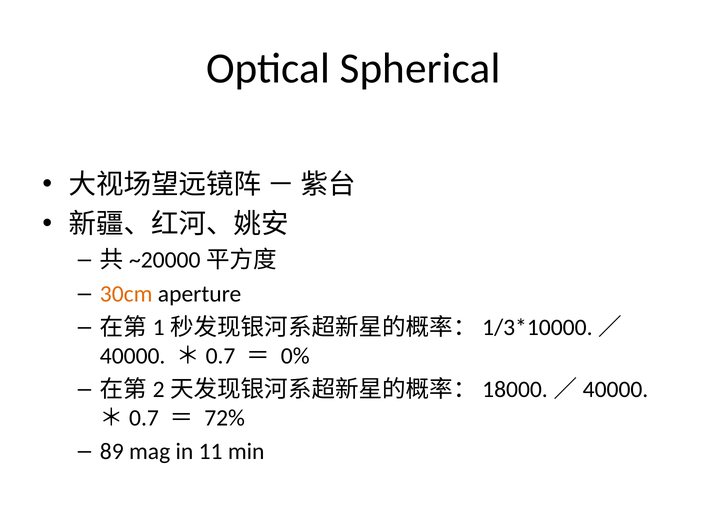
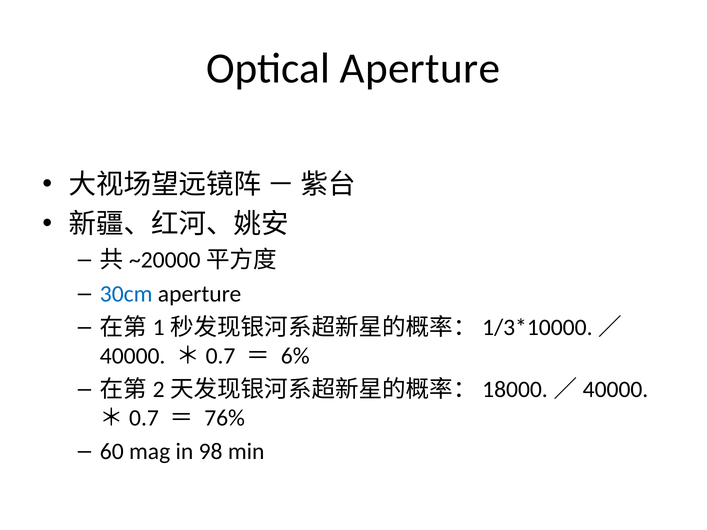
Optical Spherical: Spherical -> Aperture
30cm colour: orange -> blue
0%: 0% -> 6%
72%: 72% -> 76%
89: 89 -> 60
11: 11 -> 98
